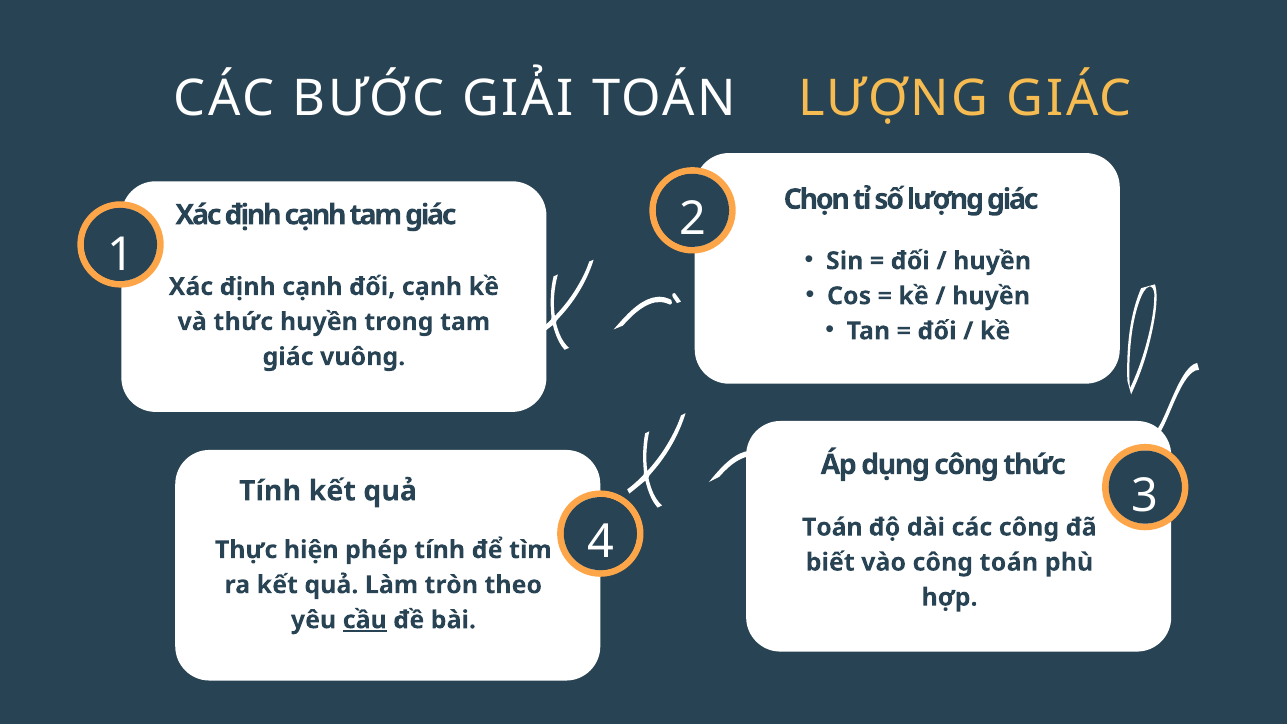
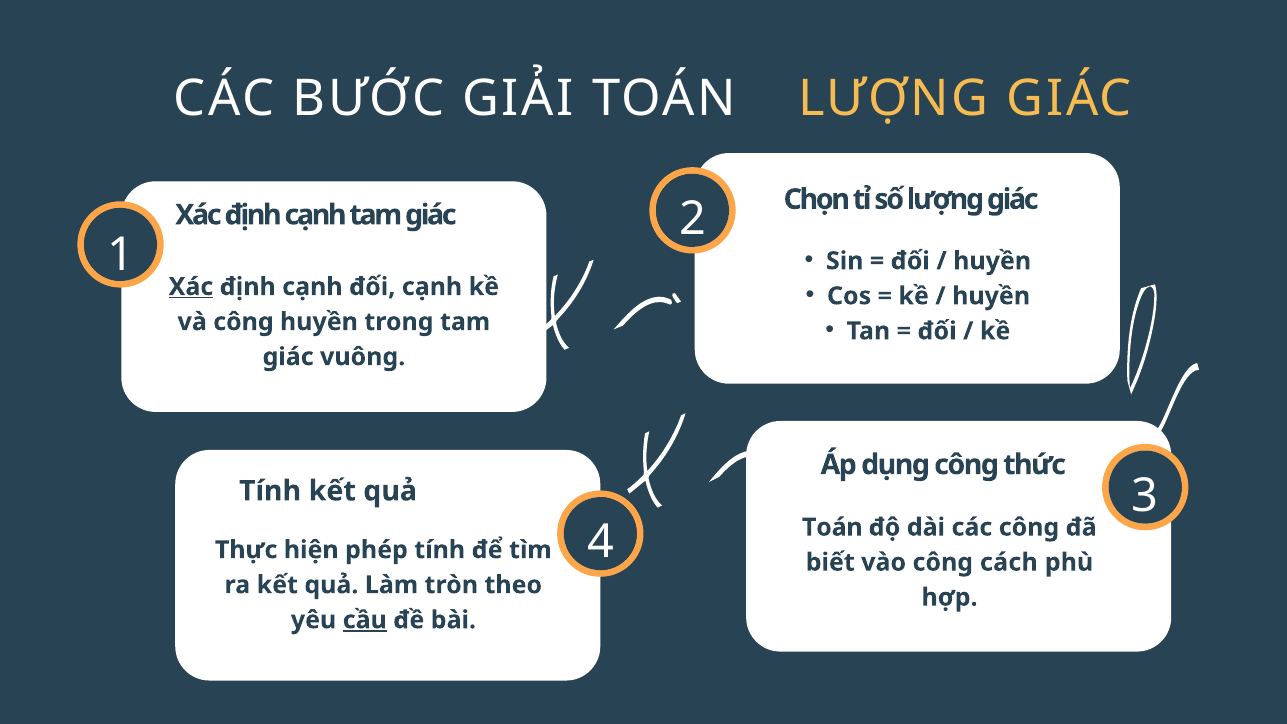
Xác at (191, 287) underline: none -> present
và thức: thức -> công
công toán: toán -> cách
